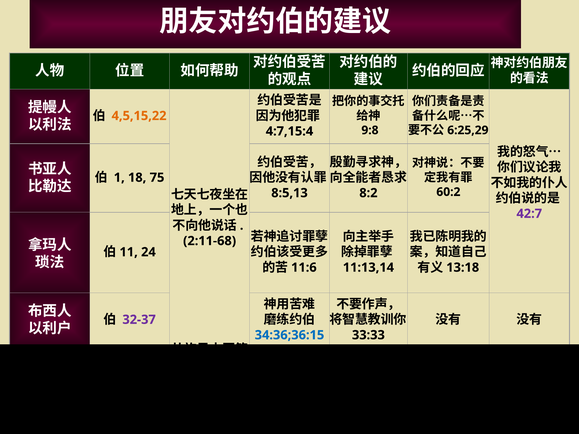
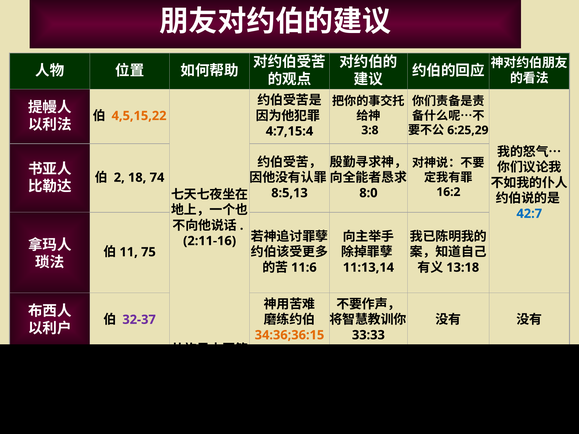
9:8: 9:8 -> 3:8
1: 1 -> 2
75: 75 -> 74
60:2: 60:2 -> 16:2
8:2: 8:2 -> 8:0
42:7 colour: purple -> blue
2:11-68: 2:11-68 -> 2:11-16
24: 24 -> 75
34:36;36:15 colour: blue -> orange
